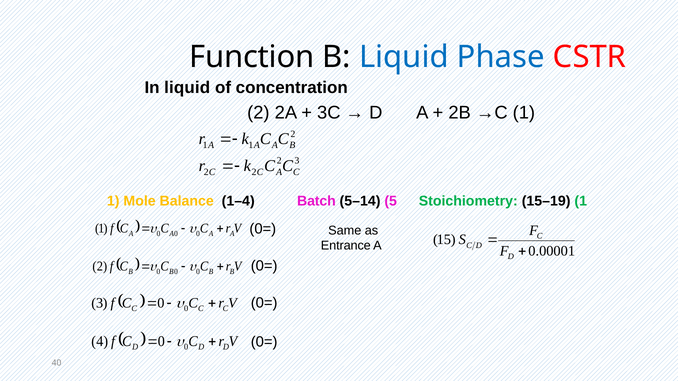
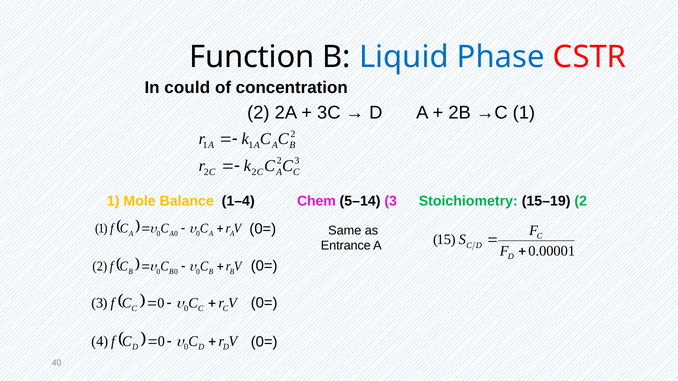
In liquid: liquid -> could
Batch: Batch -> Chem
5 at (393, 201): 5 -> 3
1 at (583, 201): 1 -> 2
